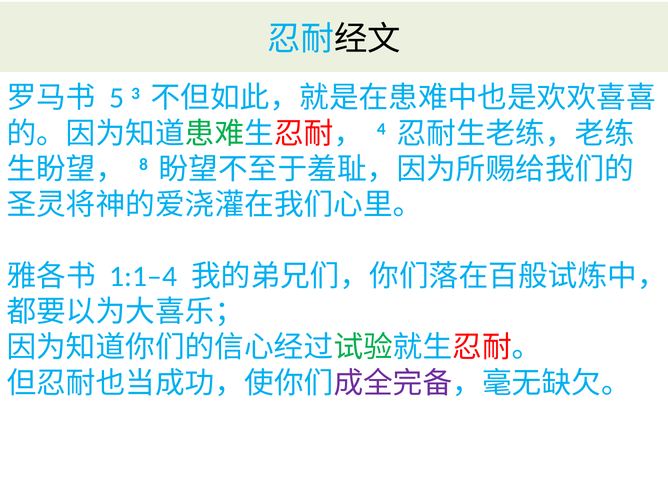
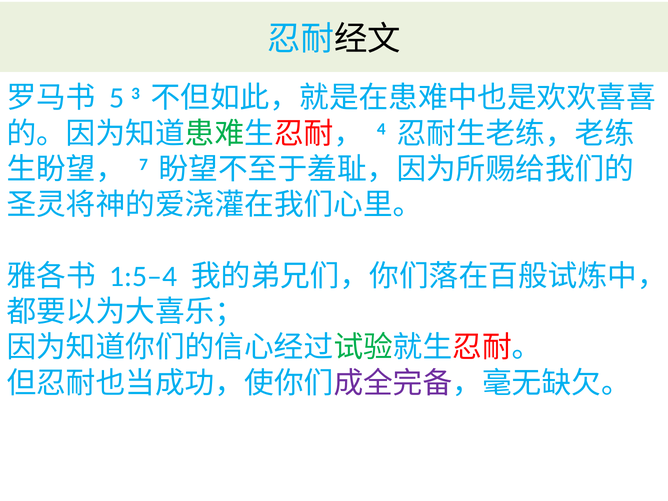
8: 8 -> 7
1:1–4: 1:1–4 -> 1:5–4
